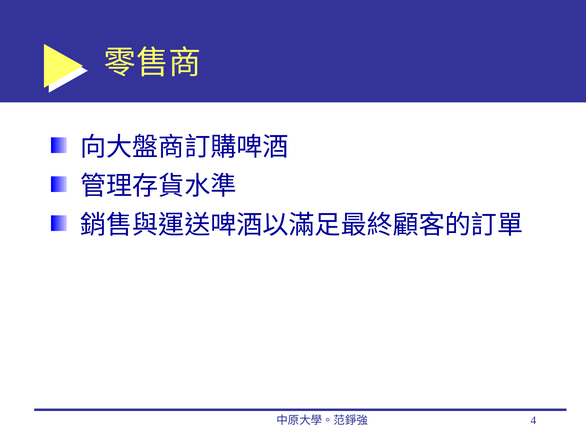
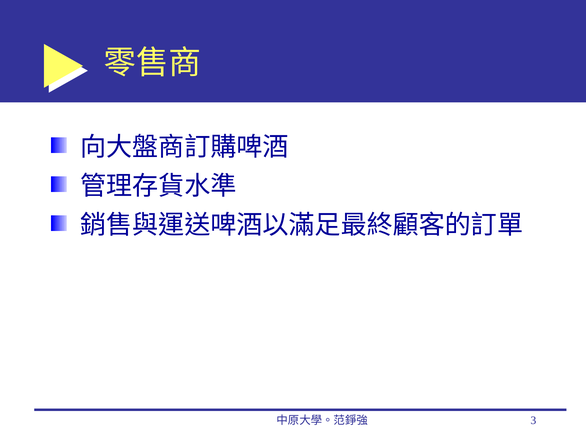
4: 4 -> 3
